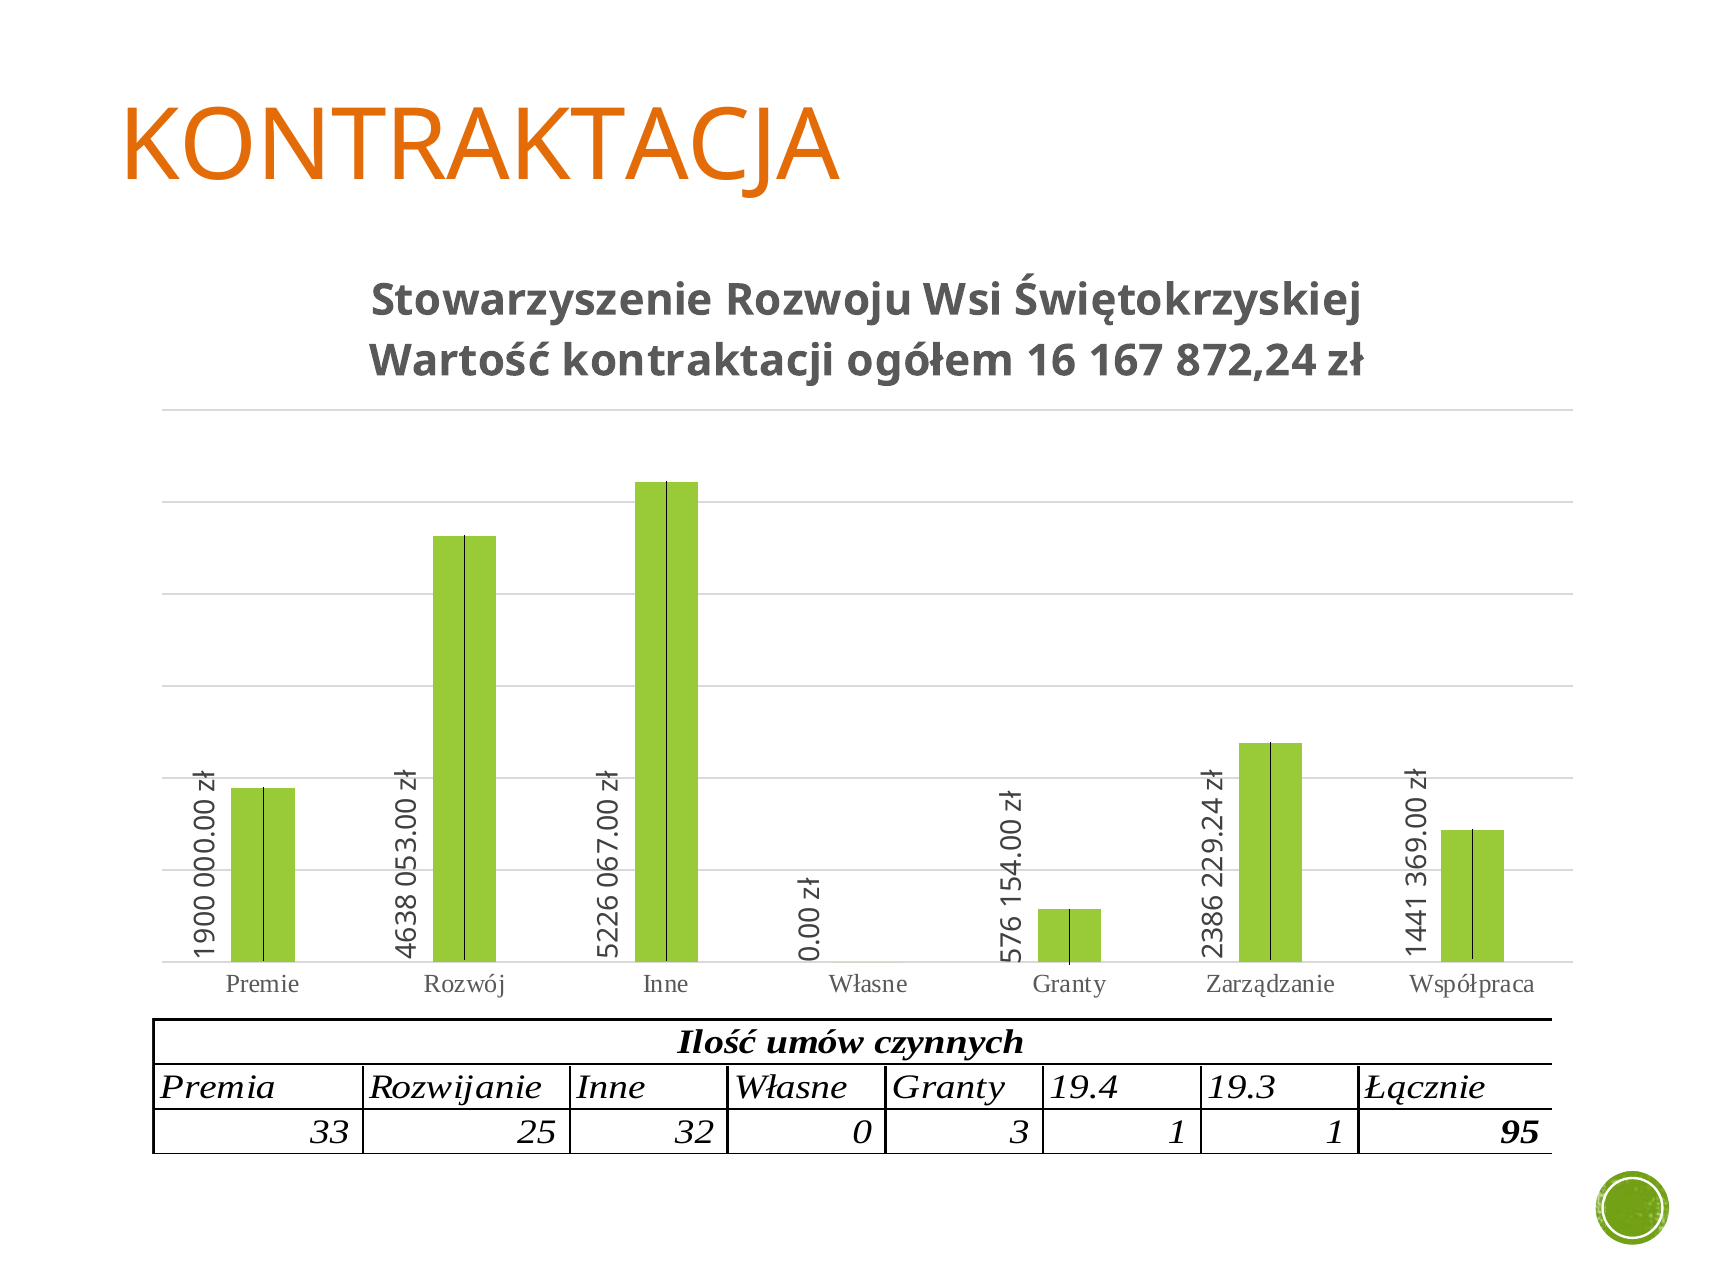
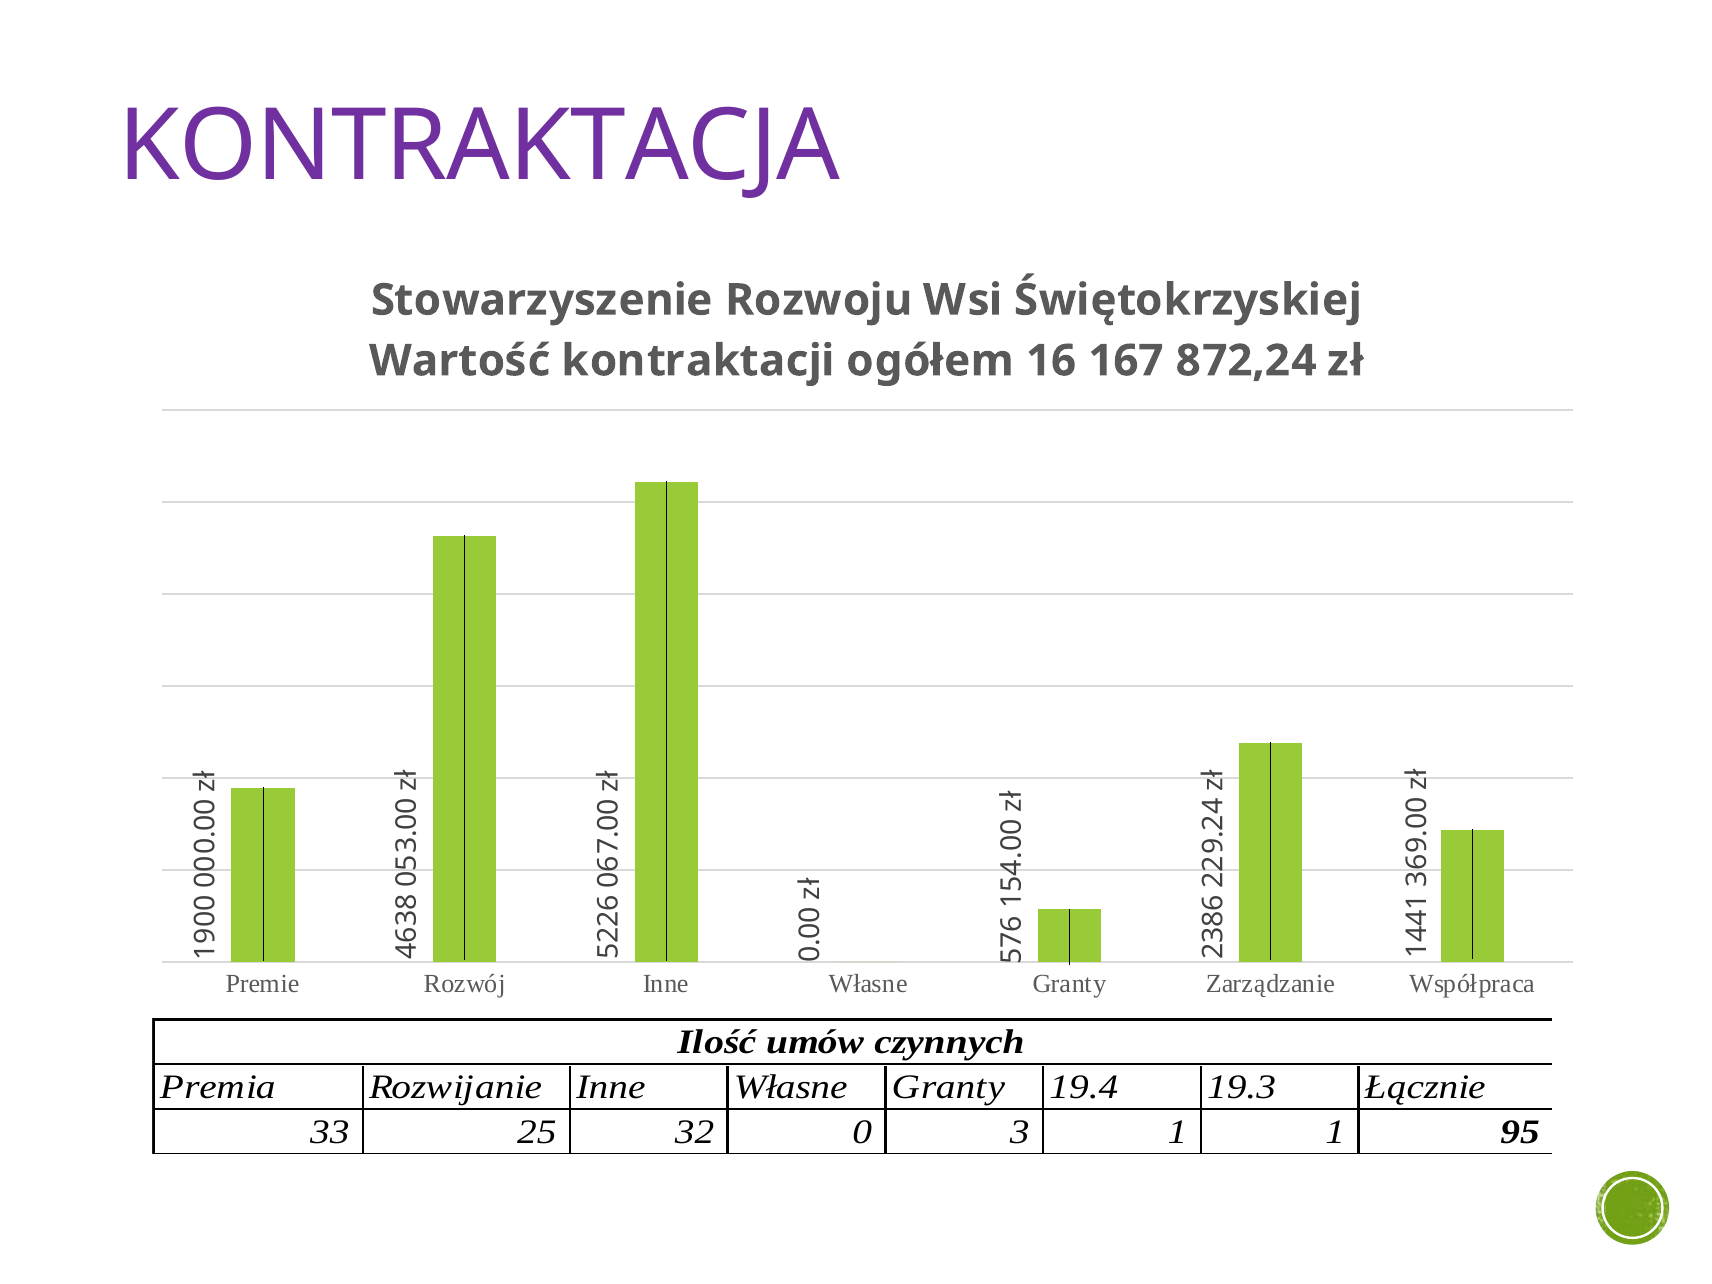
KONTRAKTACJA colour: orange -> purple
